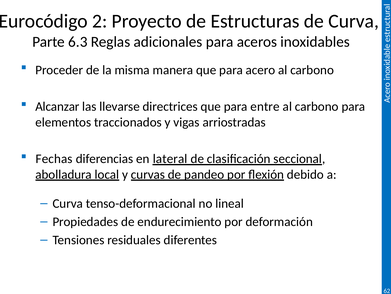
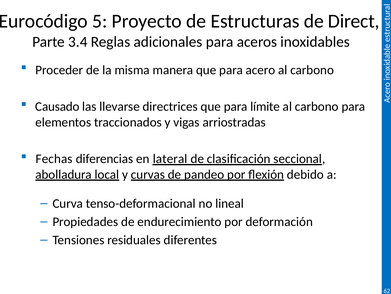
2: 2 -> 5
de Curva: Curva -> Direct
6.3: 6.3 -> 3.4
Alcanzar: Alcanzar -> Causado
entre: entre -> límite
